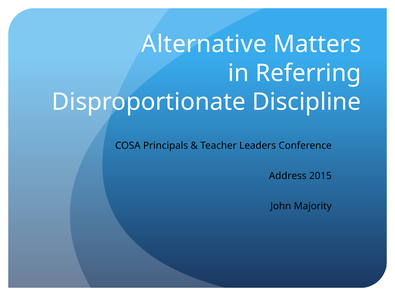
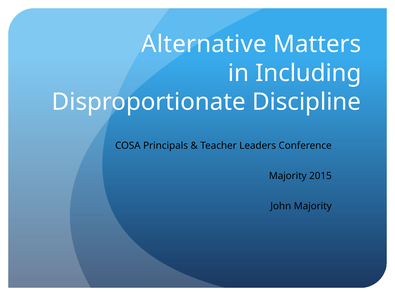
Referring: Referring -> Including
Address at (288, 176): Address -> Majority
